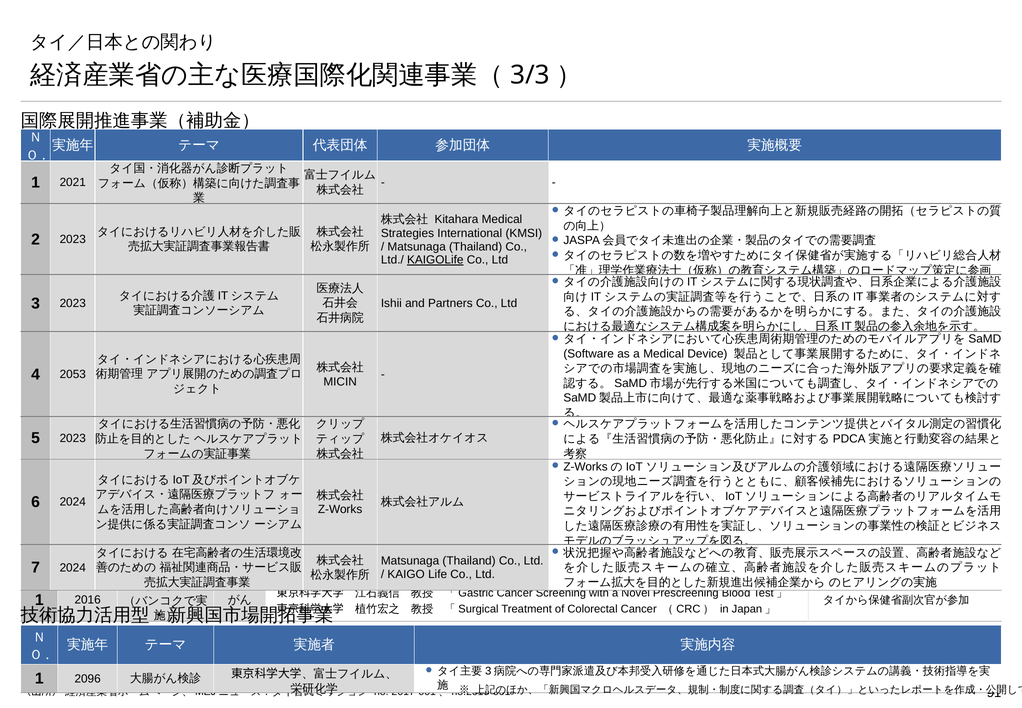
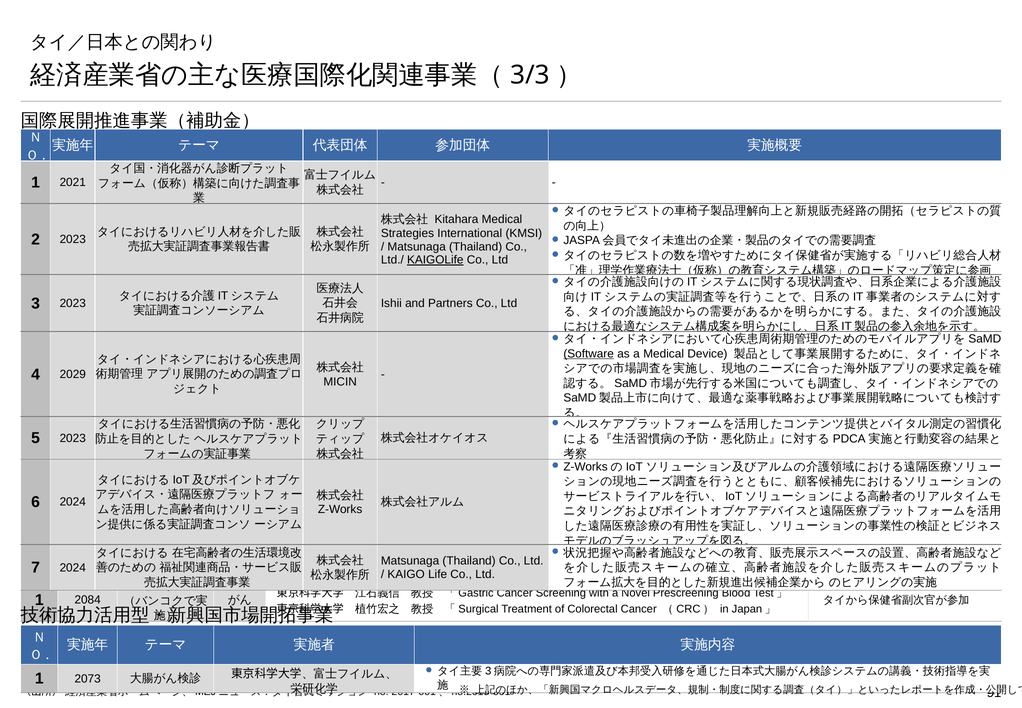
Software underline: none -> present
2053: 2053 -> 2029
2016: 2016 -> 2084
2096: 2096 -> 2073
